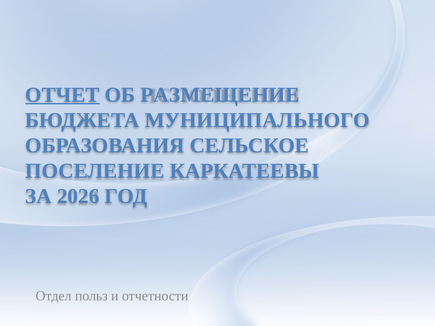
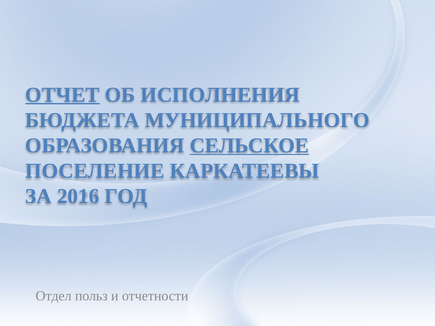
РАЗМЕЩЕНИЕ: РАЗМЕЩЕНИЕ -> ИСПОЛНЕНИЯ
СЕЛЬСКОЕ underline: none -> present
2026: 2026 -> 2016
